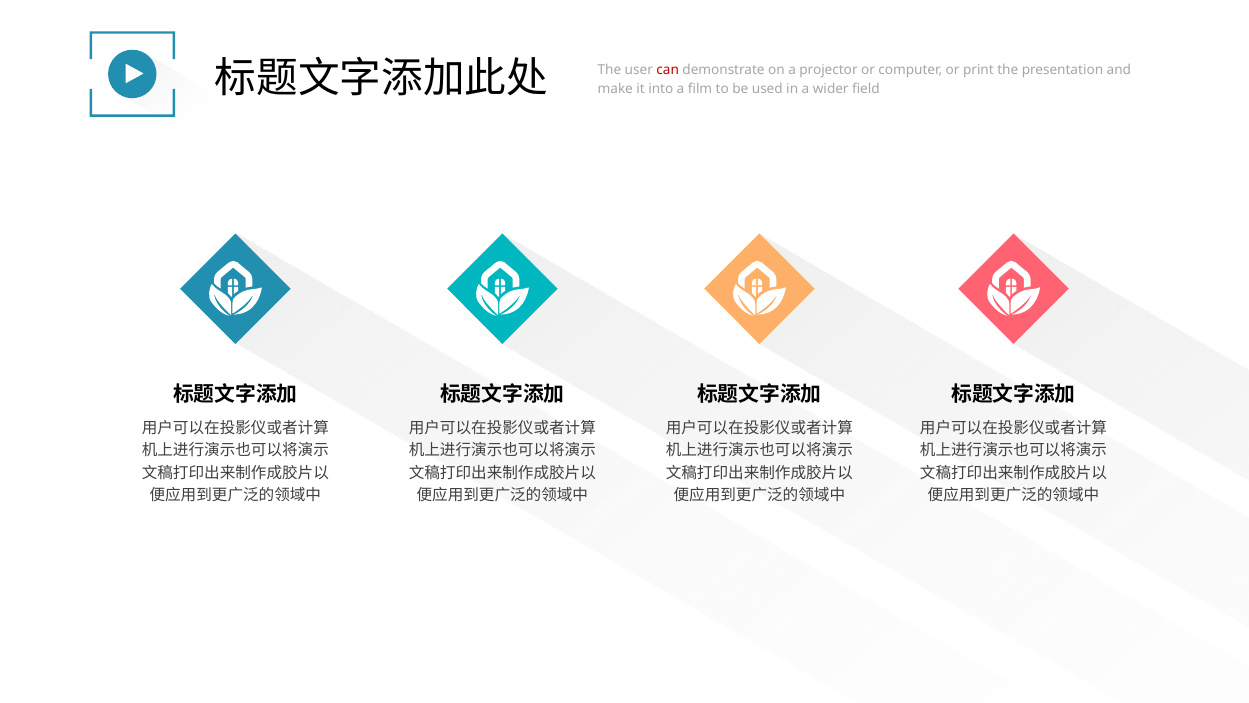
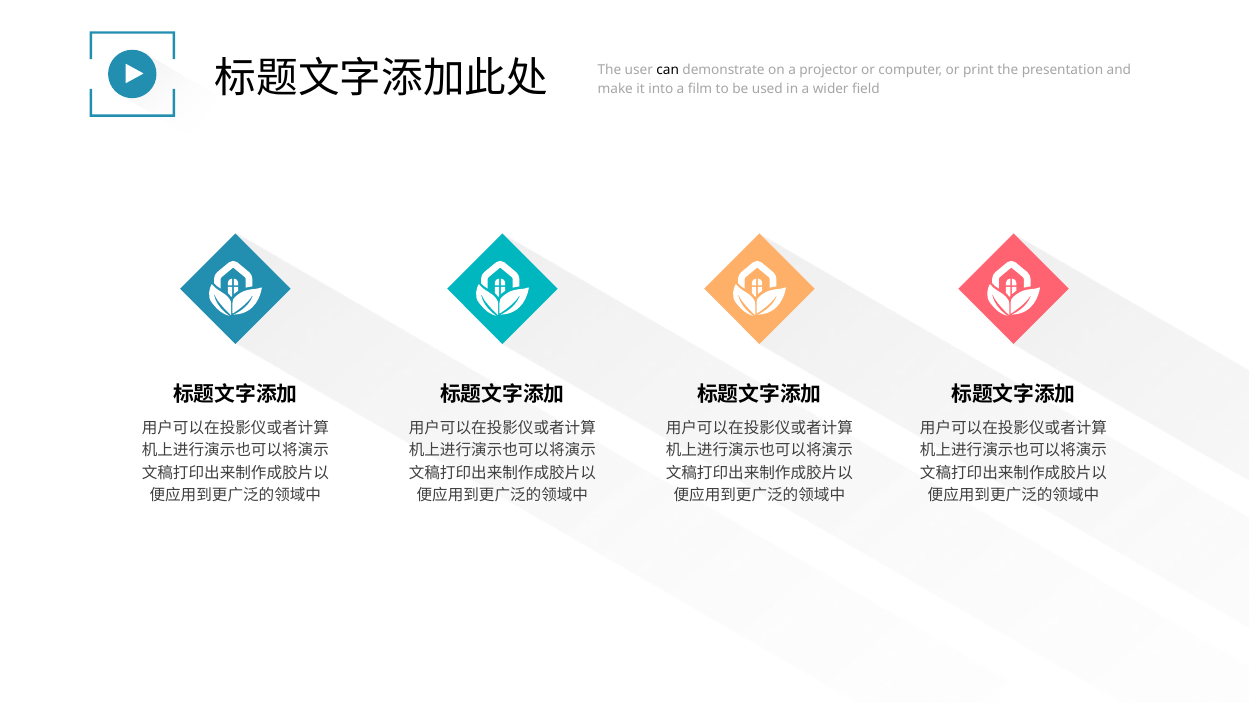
can colour: red -> black
